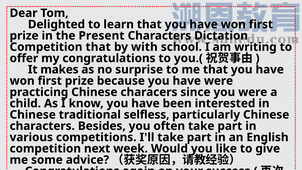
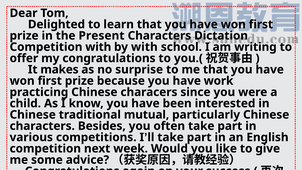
Competition that: that -> with
have were: were -> work
selfless: selfless -> mutual
